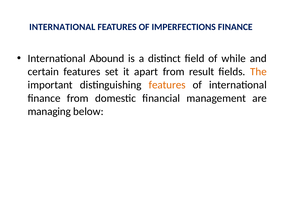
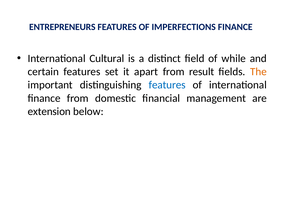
INTERNATIONAL at (62, 27): INTERNATIONAL -> ENTREPRENEURS
Abound: Abound -> Cultural
features at (167, 85) colour: orange -> blue
managing: managing -> extension
